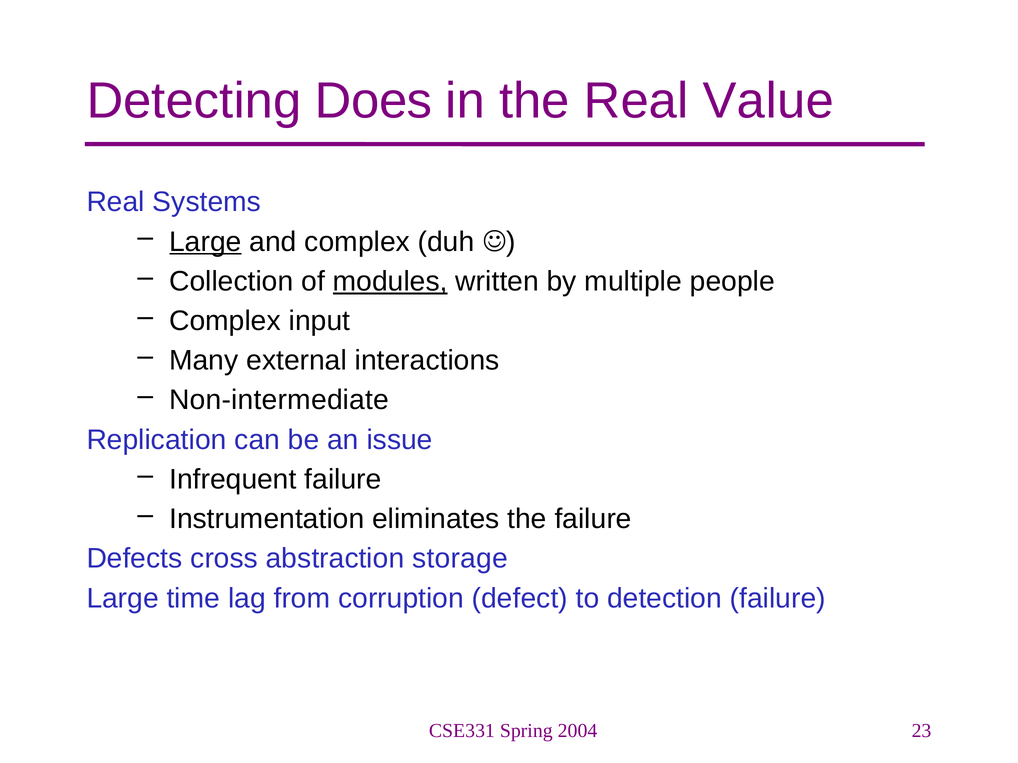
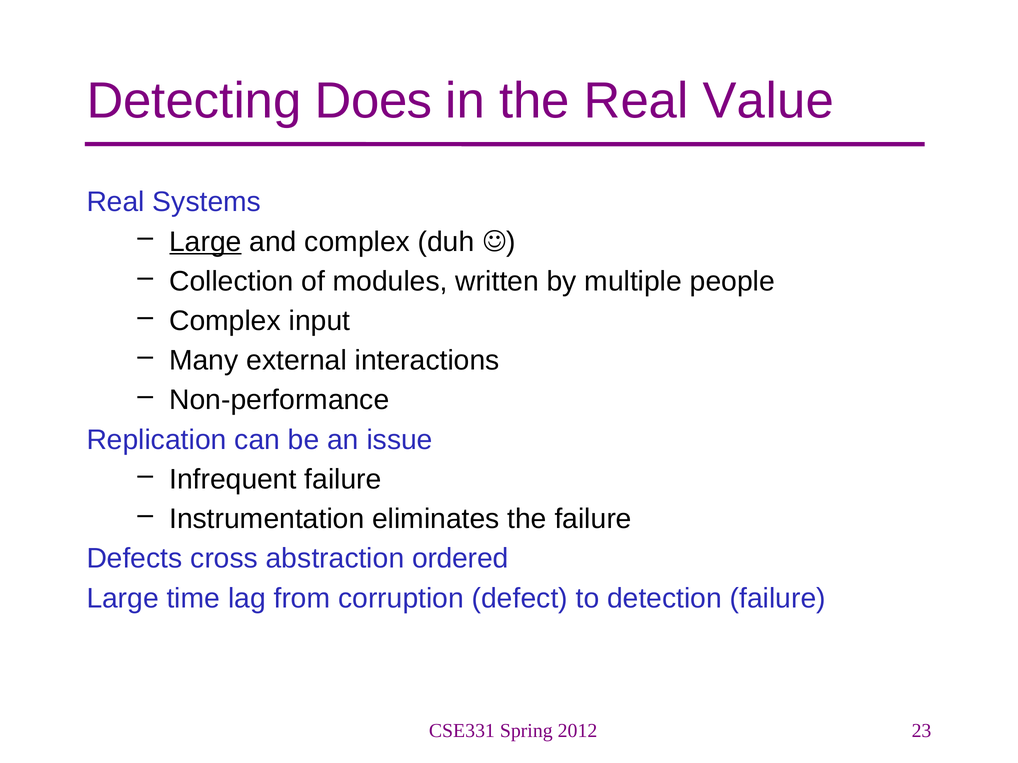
modules underline: present -> none
Non-intermediate: Non-intermediate -> Non-performance
storage: storage -> ordered
2004: 2004 -> 2012
